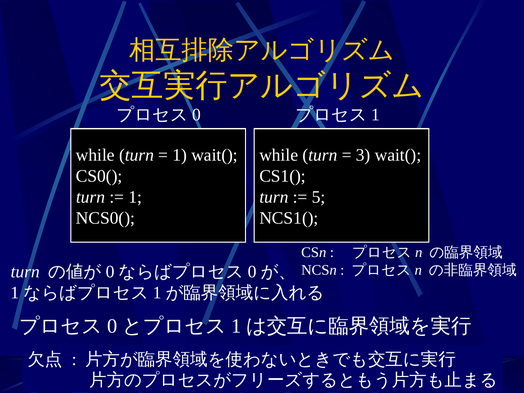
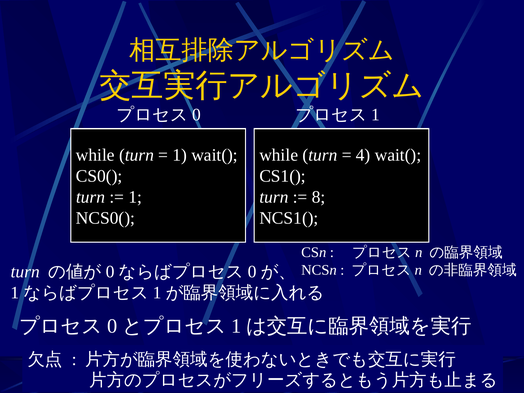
3: 3 -> 4
5: 5 -> 8
